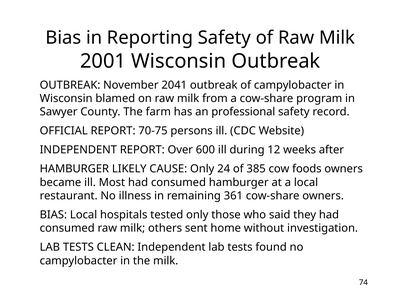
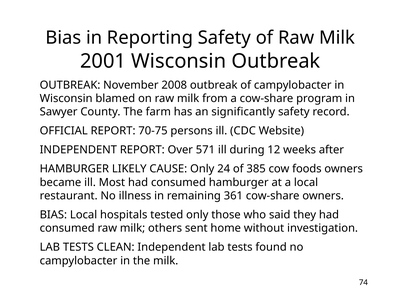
2041: 2041 -> 2008
professional: professional -> significantly
600: 600 -> 571
